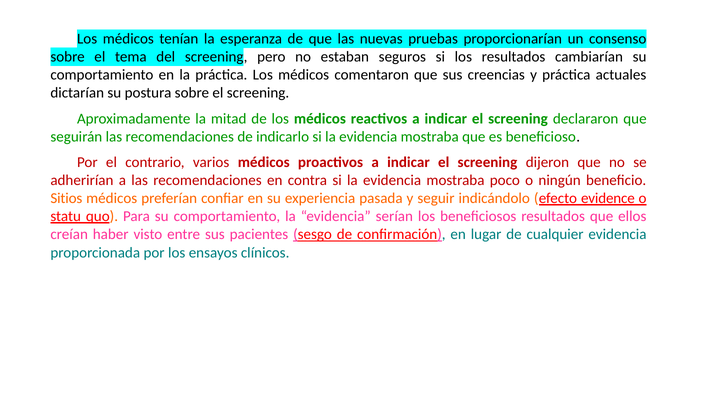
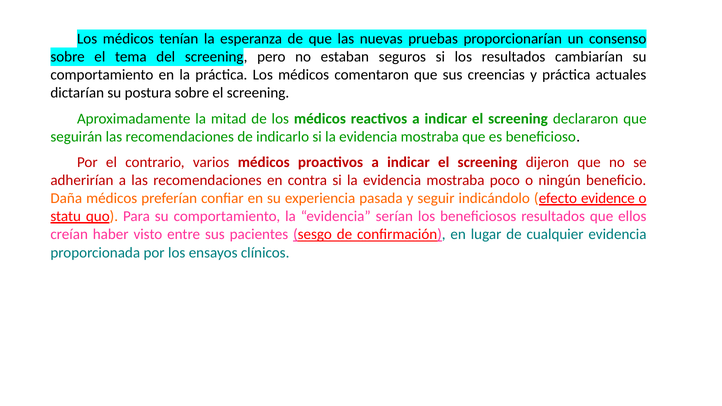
Sitios: Sitios -> Daña
